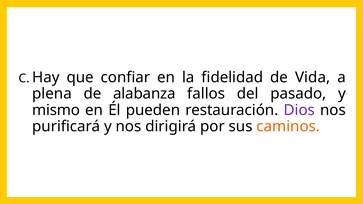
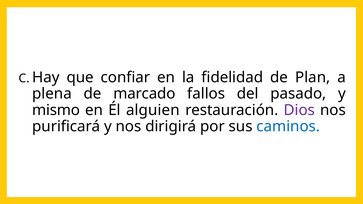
Vida: Vida -> Plan
alabanza: alabanza -> marcado
pueden: pueden -> alguien
caminos colour: orange -> blue
